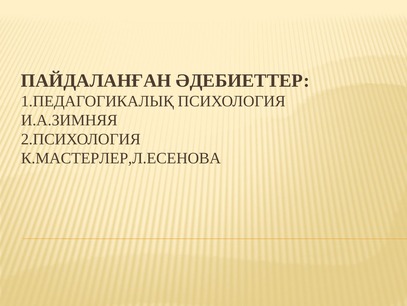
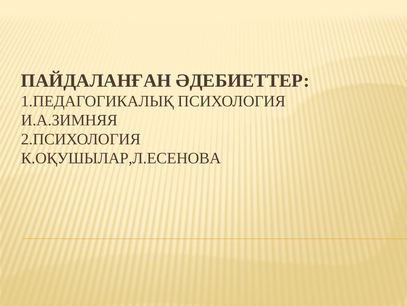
К.МАСТЕРЛЕР,Л.ЕСЕНОВА: К.МАСТЕРЛЕР,Л.ЕСЕНОВА -> К.ОҚУШЫЛАР,Л.ЕСЕНОВА
